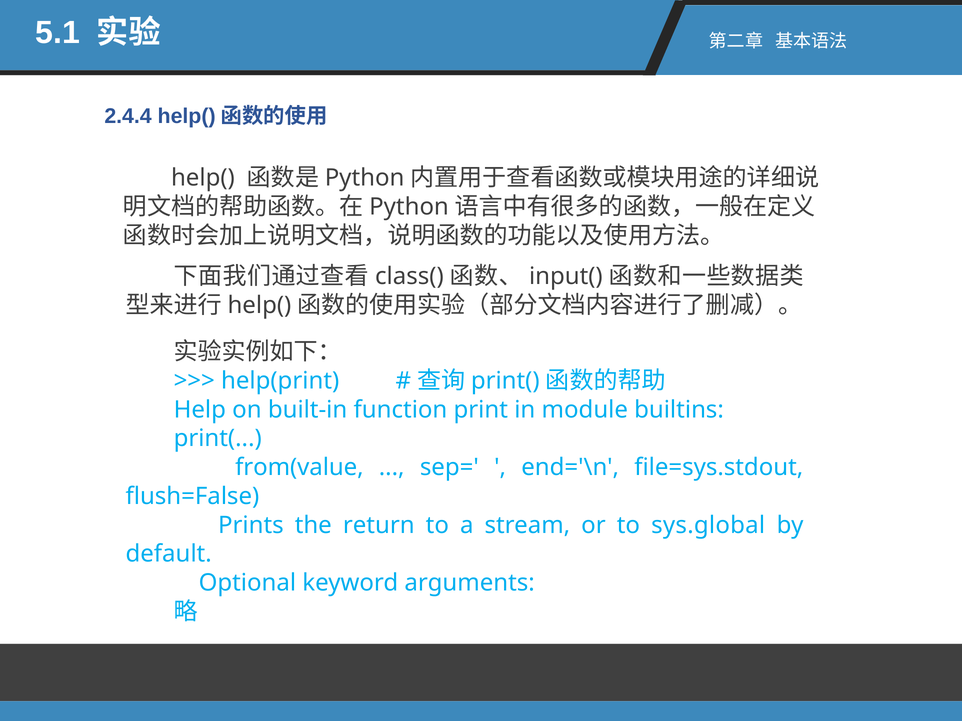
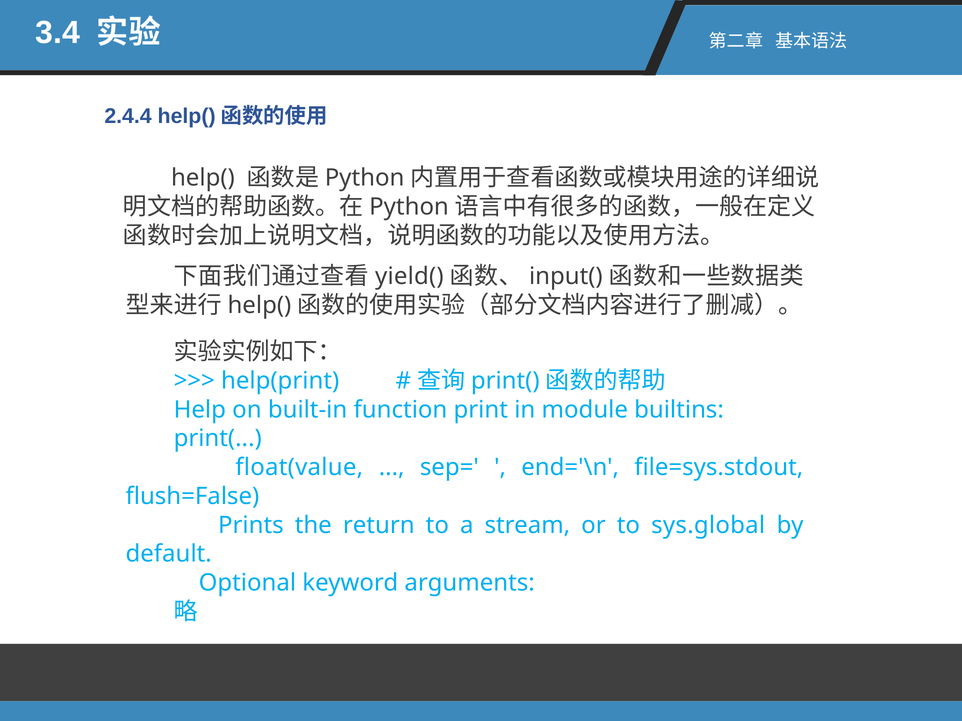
5.1: 5.1 -> 3.4
class(: class( -> yield(
from(value: from(value -> float(value
